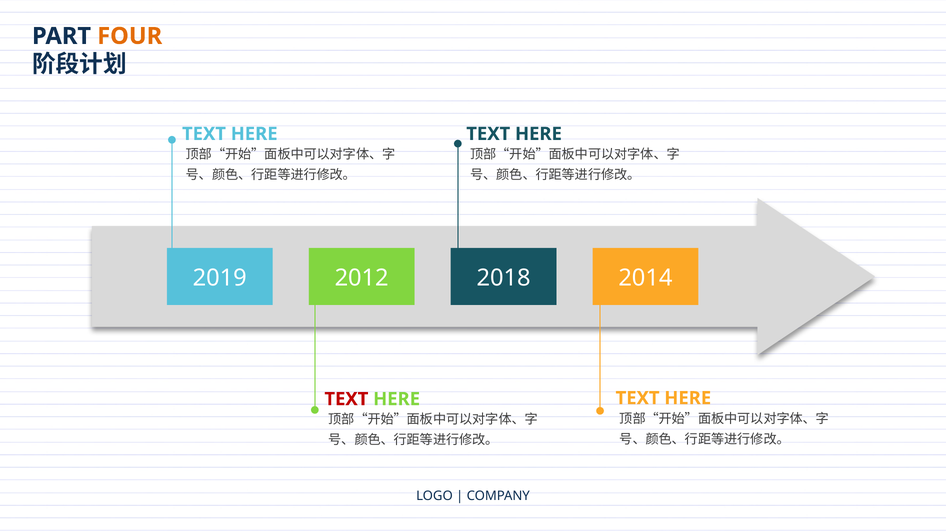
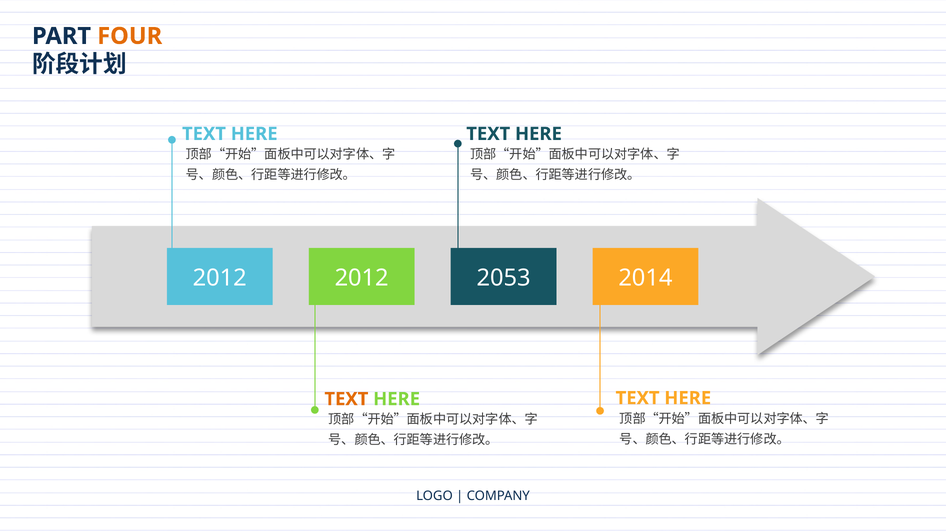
2019 at (220, 278): 2019 -> 2012
2018: 2018 -> 2053
TEXT at (346, 399) colour: red -> orange
